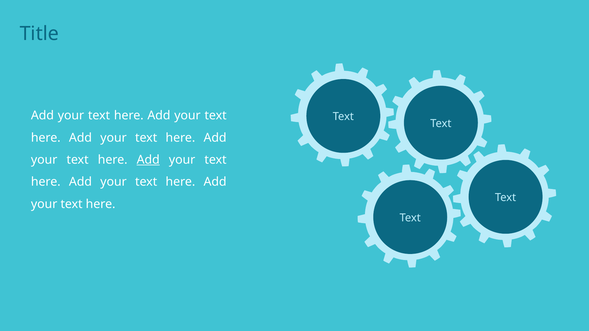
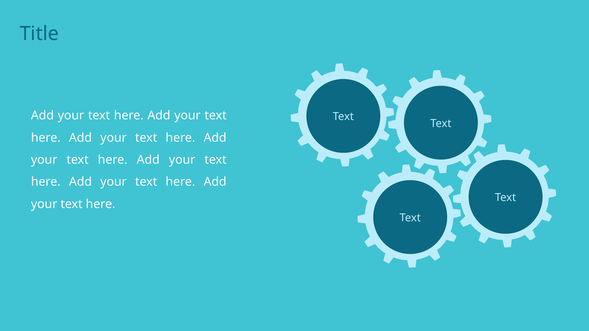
Add at (148, 160) underline: present -> none
